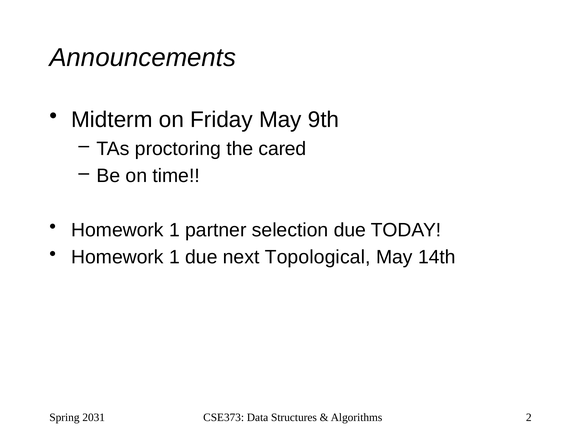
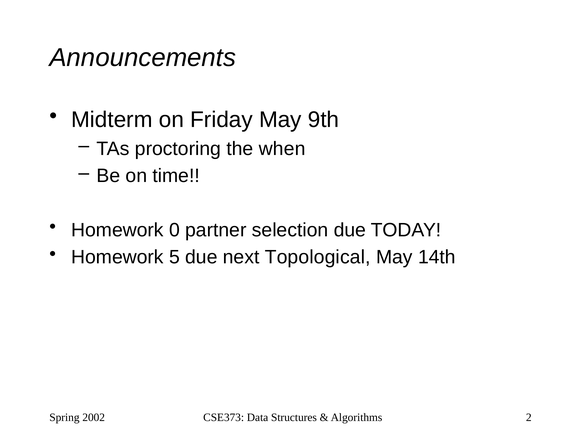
cared: cared -> when
1 at (174, 230): 1 -> 0
1 at (174, 257): 1 -> 5
2031: 2031 -> 2002
